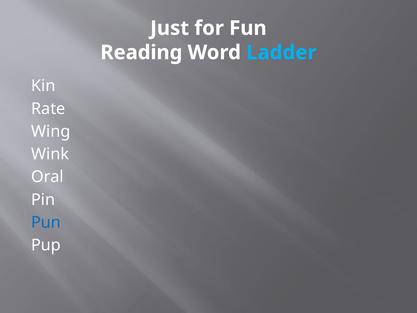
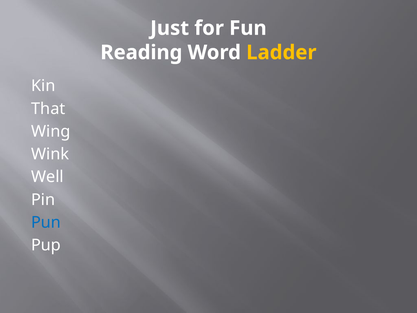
Ladder colour: light blue -> yellow
Rate: Rate -> That
Oral: Oral -> Well
